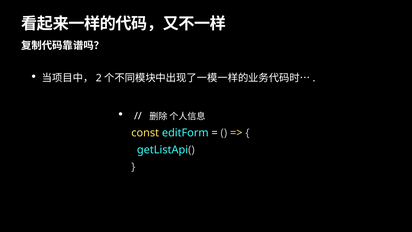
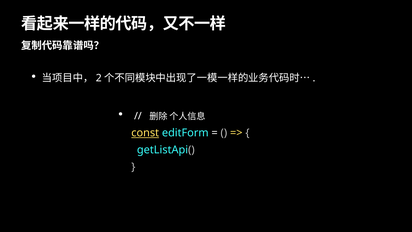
const underline: none -> present
